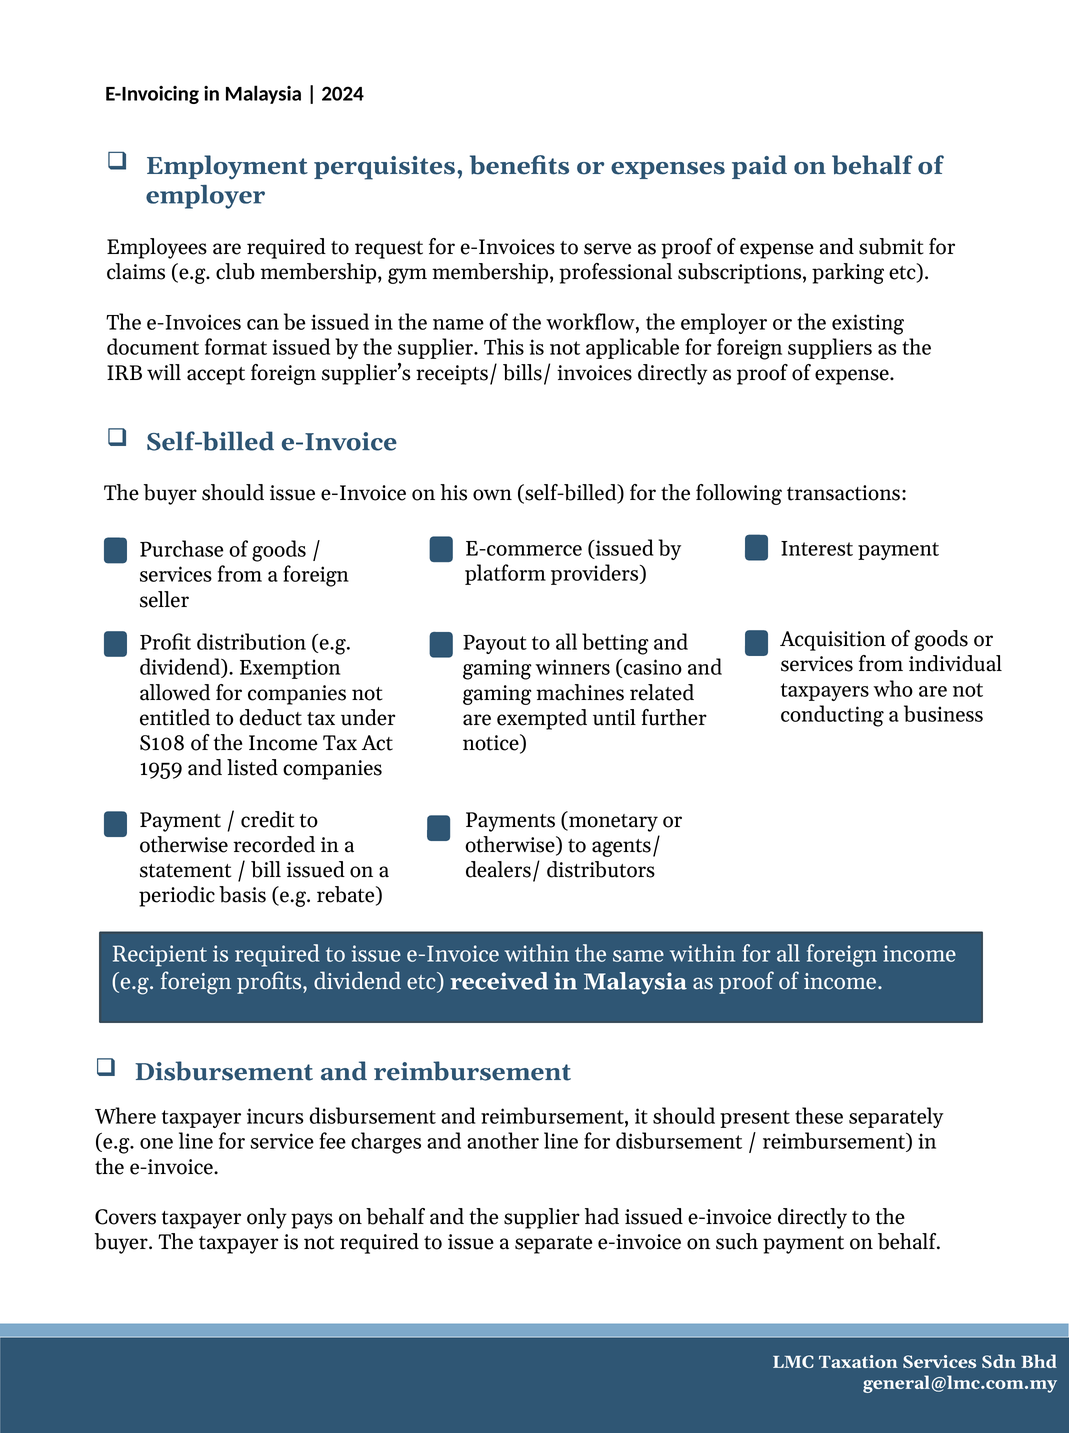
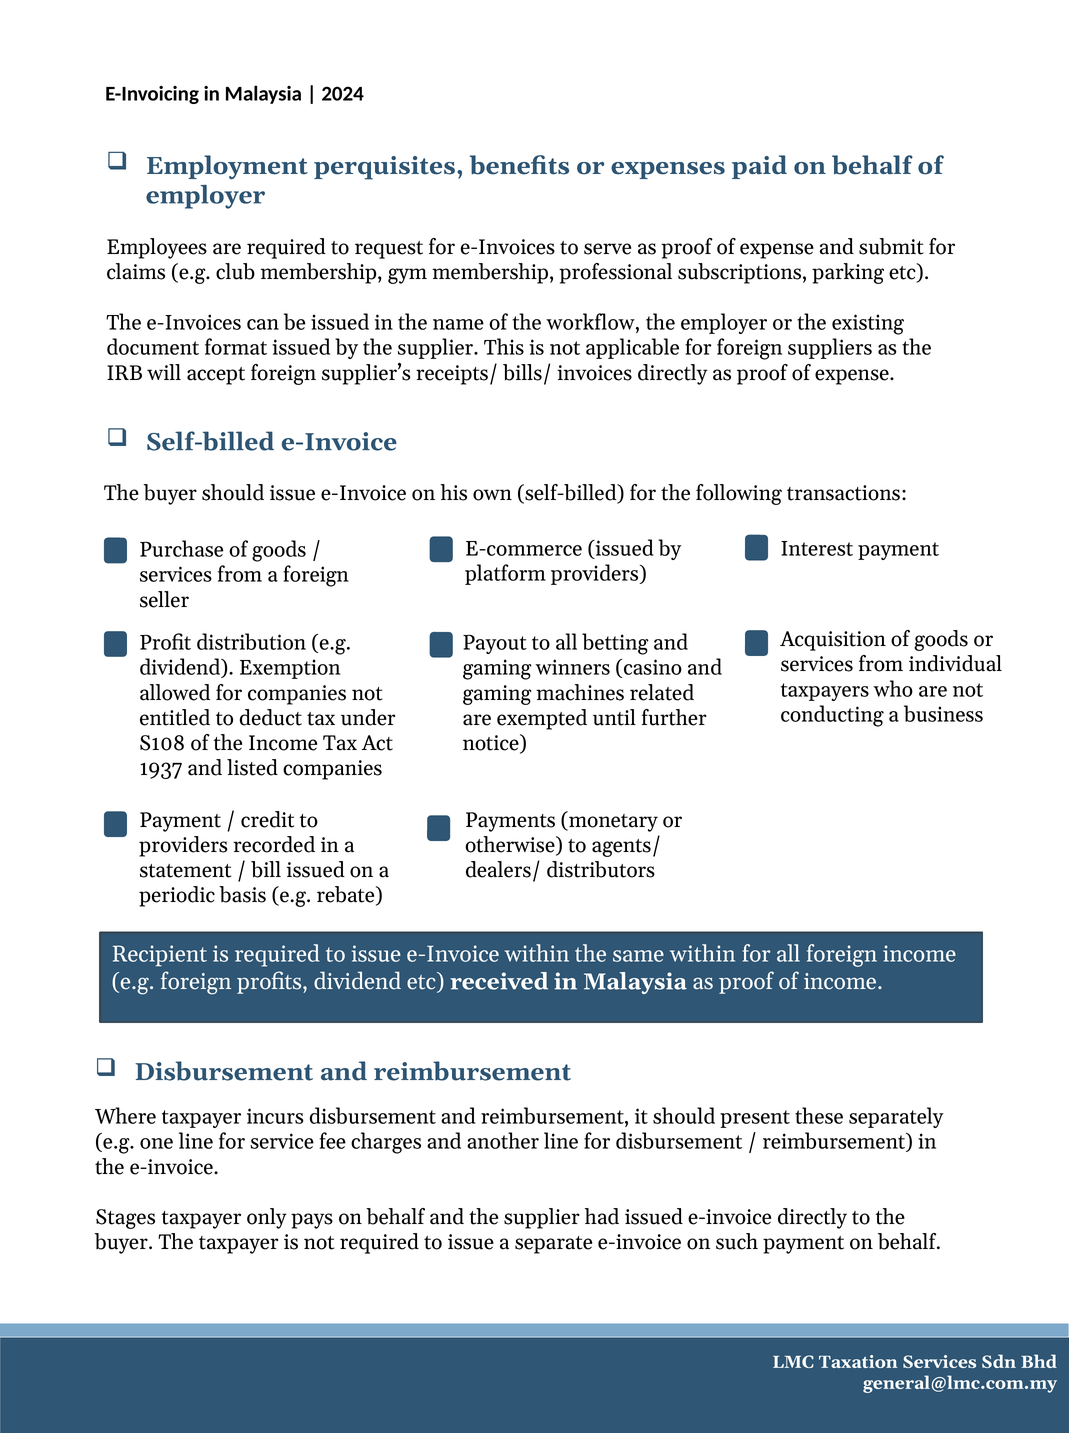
1959: 1959 -> 1937
otherwise at (184, 846): otherwise -> providers
Covers: Covers -> Stages
